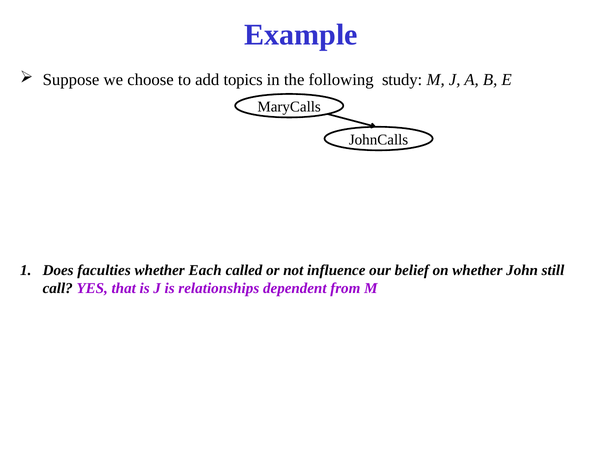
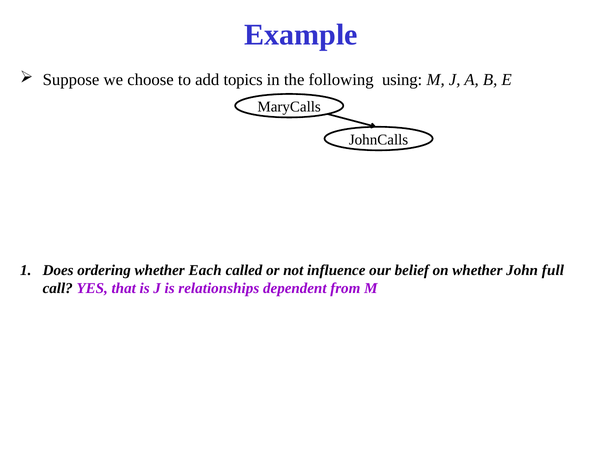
study: study -> using
faculties: faculties -> ordering
still: still -> full
